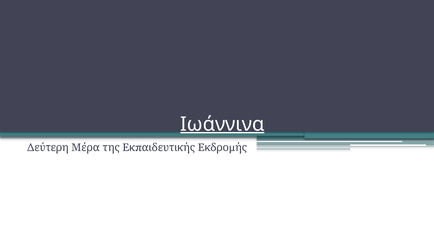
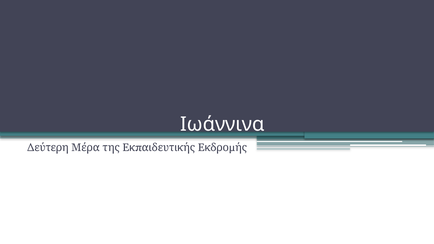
Ιωάννινα underline: present -> none
